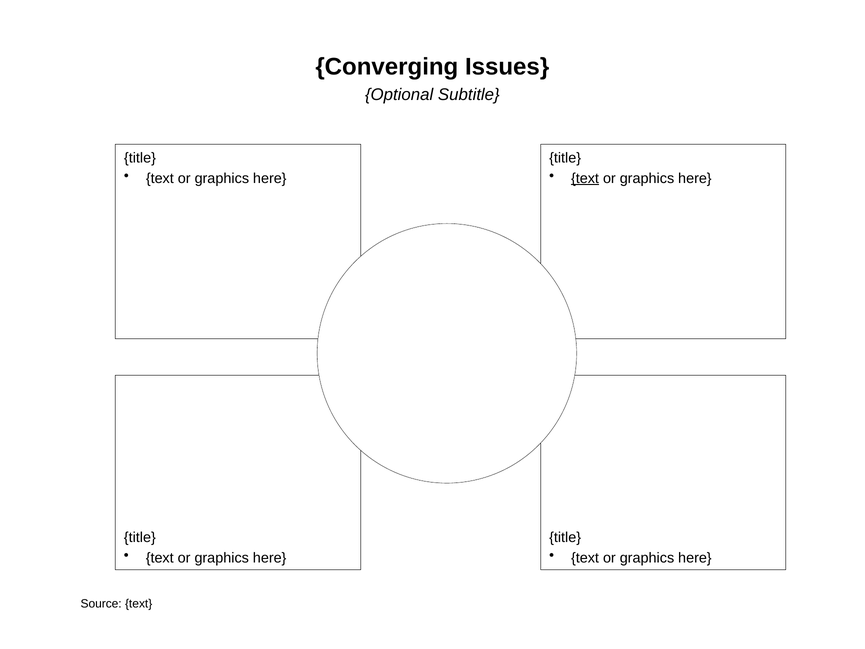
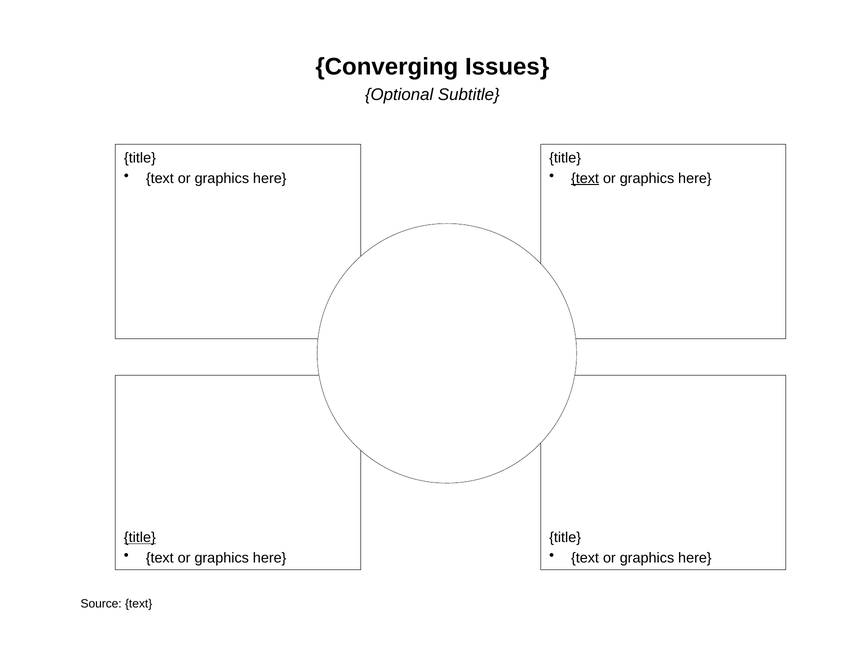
title at (140, 537) underline: none -> present
